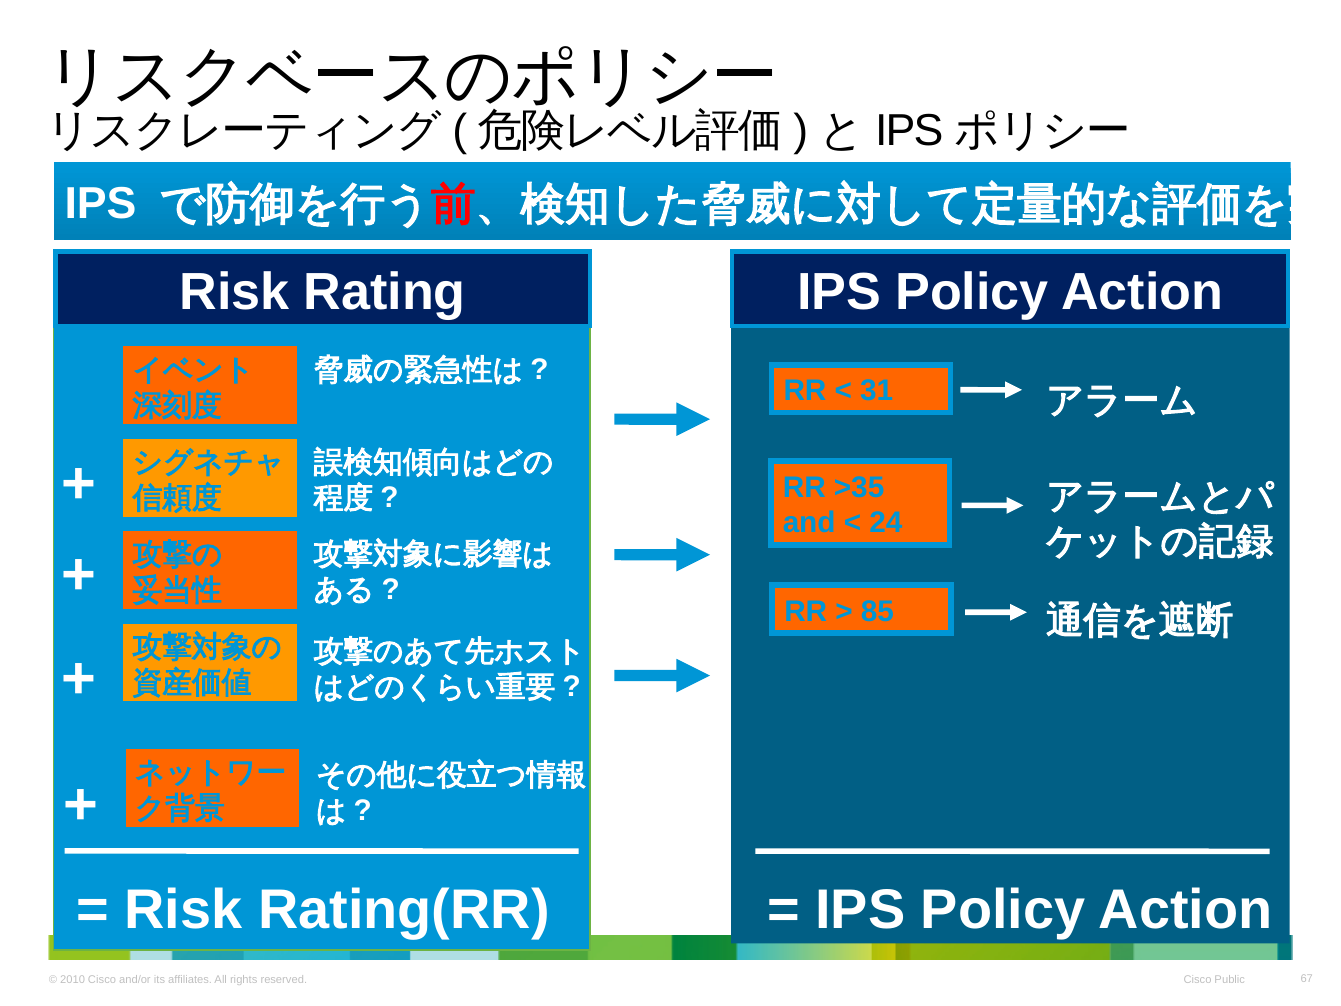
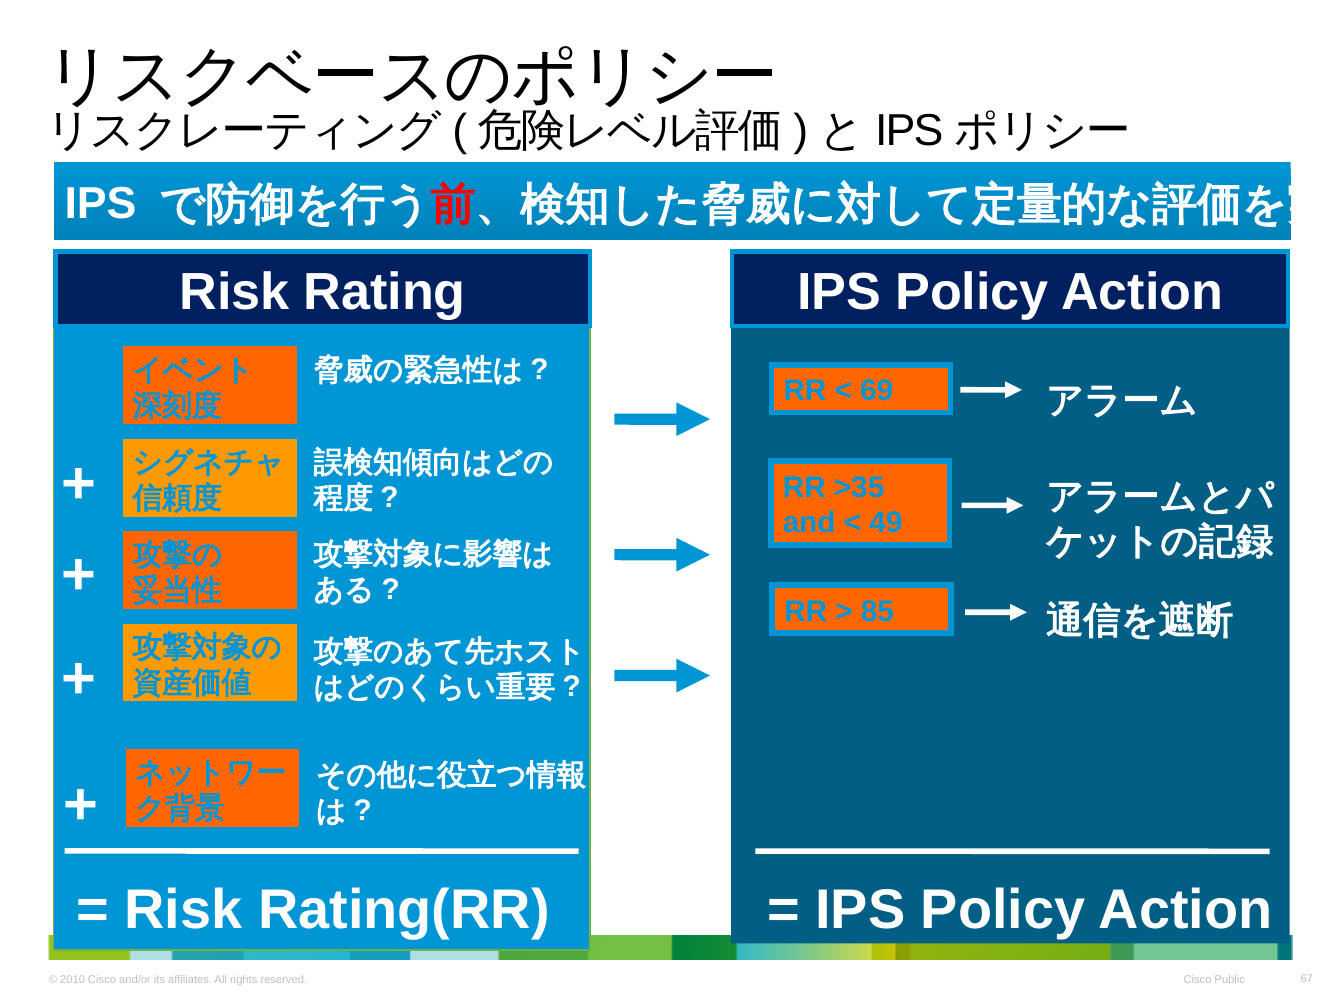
31: 31 -> 69
24: 24 -> 49
